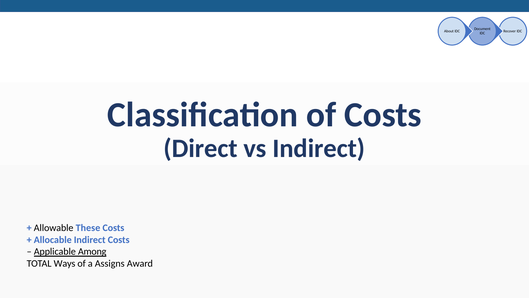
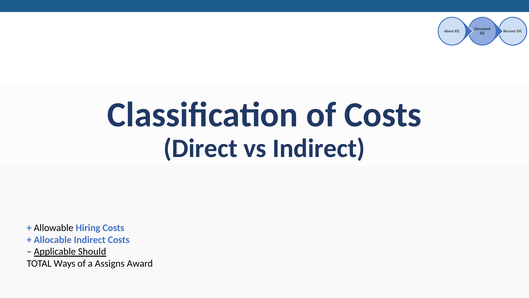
These: These -> Hiring
Among: Among -> Should
